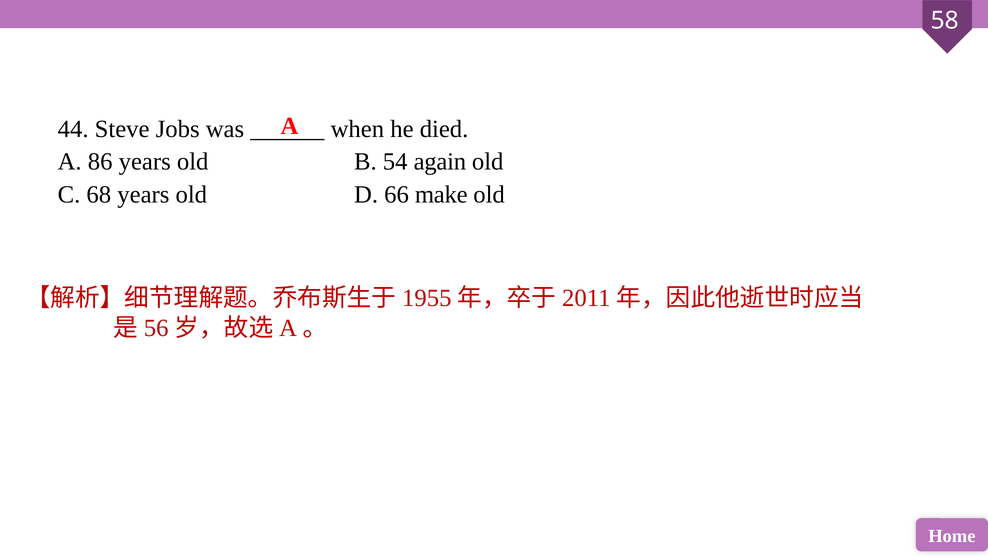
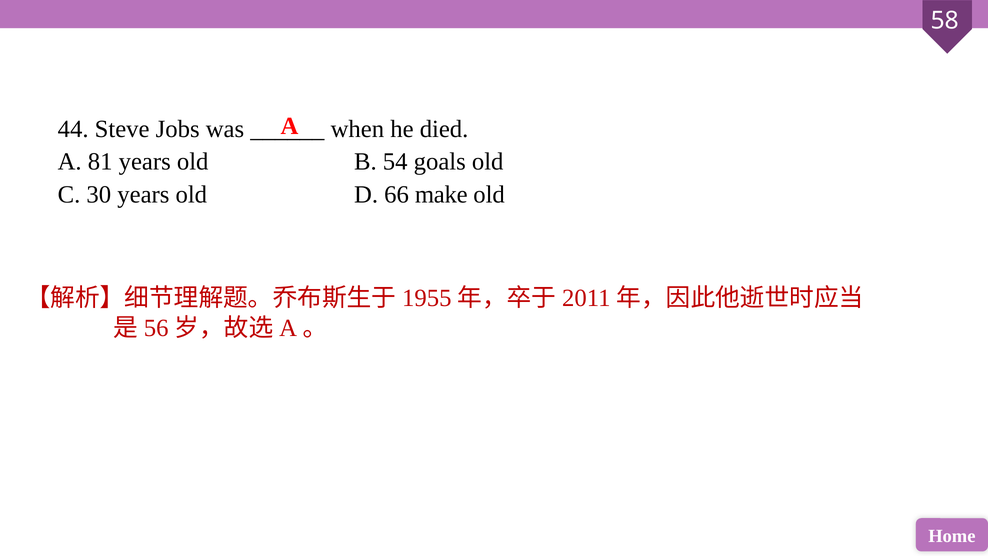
86: 86 -> 81
again: again -> goals
68: 68 -> 30
